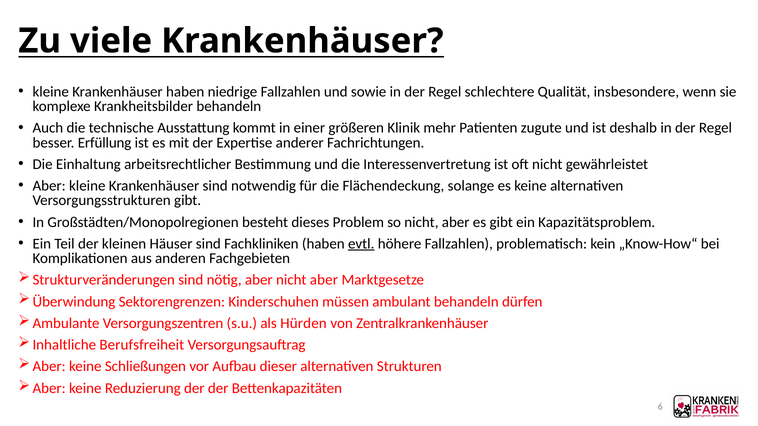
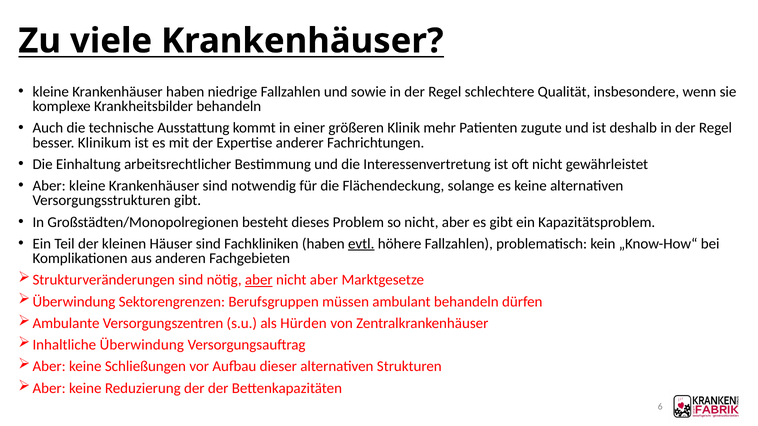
Erfüllung: Erfüllung -> Klinikum
aber at (259, 280) underline: none -> present
Kinderschuhen: Kinderschuhen -> Berufsgruppen
Inhaltliche Berufsfreiheit: Berufsfreiheit -> Überwindung
